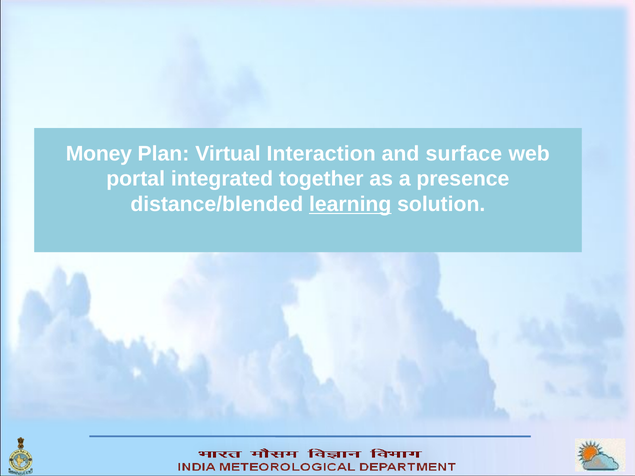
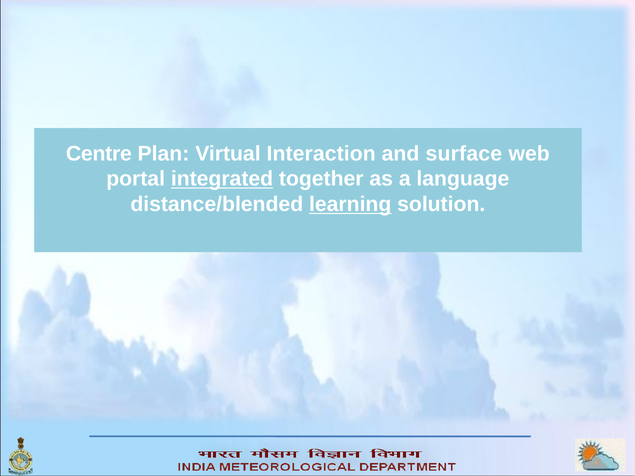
Money: Money -> Centre
integrated underline: none -> present
presence: presence -> language
